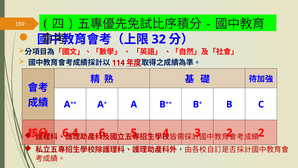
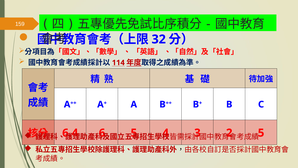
2 at (261, 133): 2 -> 5
